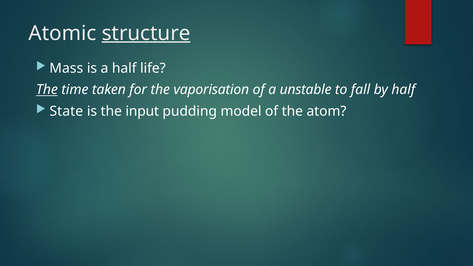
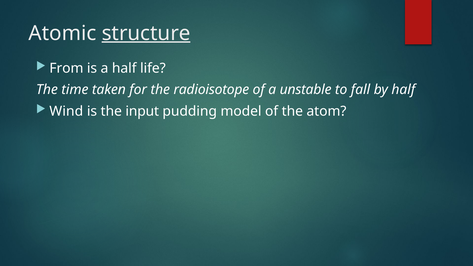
Mass: Mass -> From
The at (47, 90) underline: present -> none
vaporisation: vaporisation -> radioisotope
State: State -> Wind
